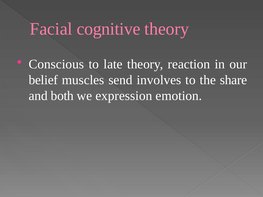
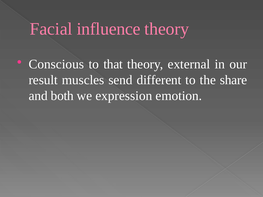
cognitive: cognitive -> influence
late: late -> that
reaction: reaction -> external
belief: belief -> result
involves: involves -> different
